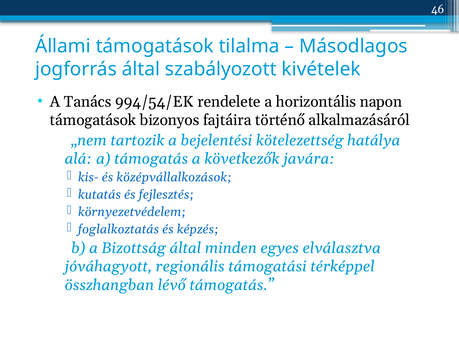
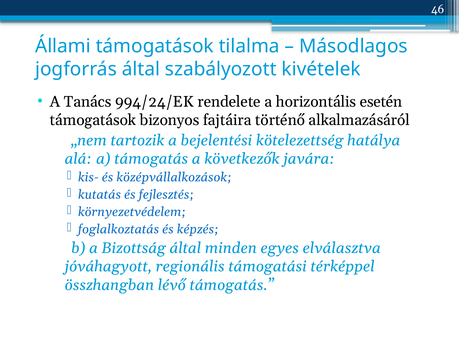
994/54/EK: 994/54/EK -> 994/24/EK
napon: napon -> esetén
